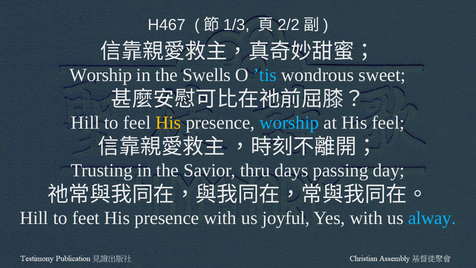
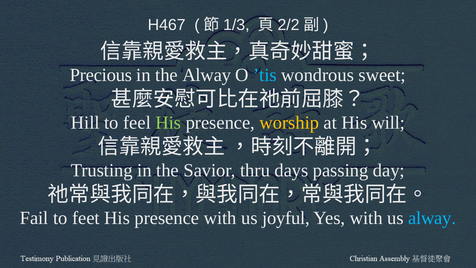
Worship at (101, 75): Worship -> Precious
the Swells: Swells -> Alway
His at (168, 123) colour: yellow -> light green
worship at (289, 123) colour: light blue -> yellow
His feel: feel -> will
Hill at (34, 218): Hill -> Fail
